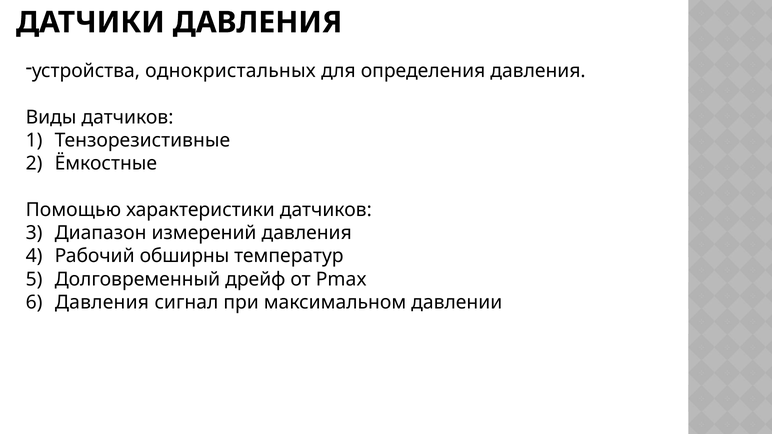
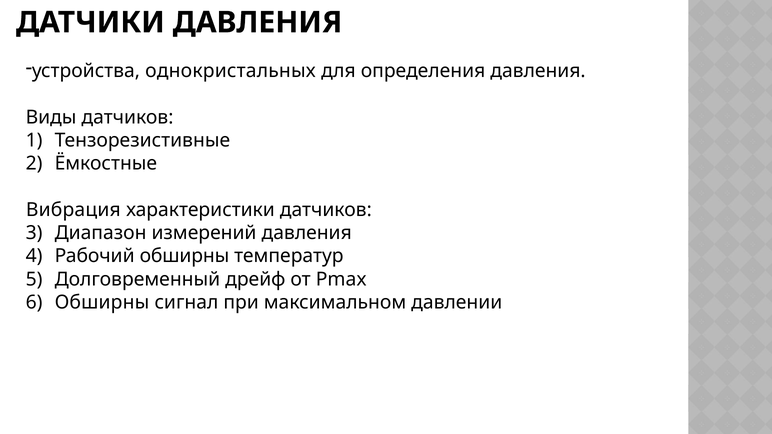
Помощью: Помощью -> Вибрация
Давления at (102, 303): Давления -> Обширны
